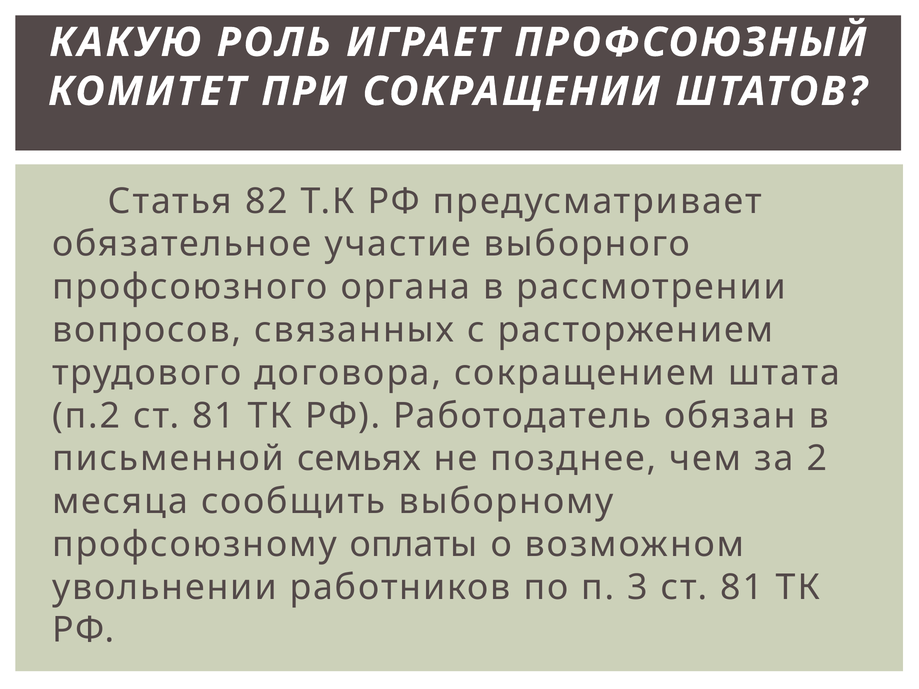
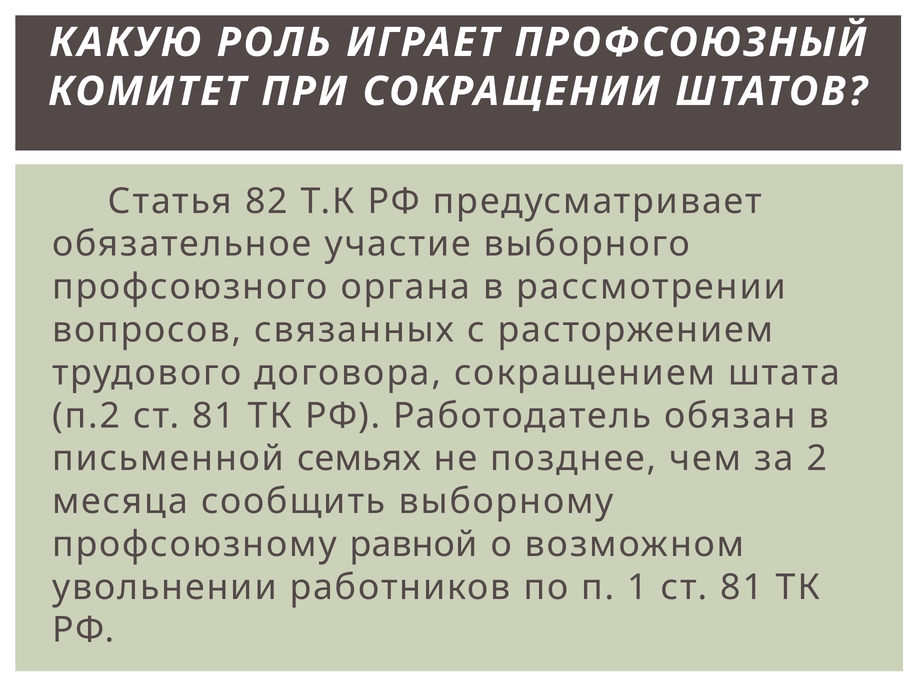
оплаты: оплаты -> равной
3: 3 -> 1
